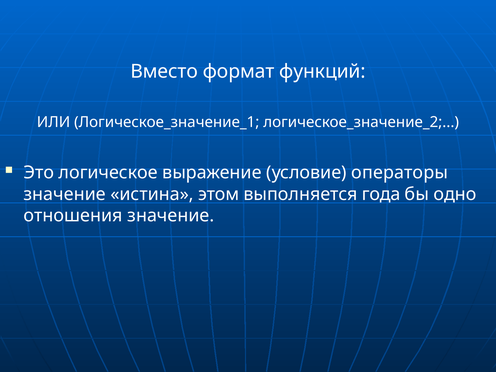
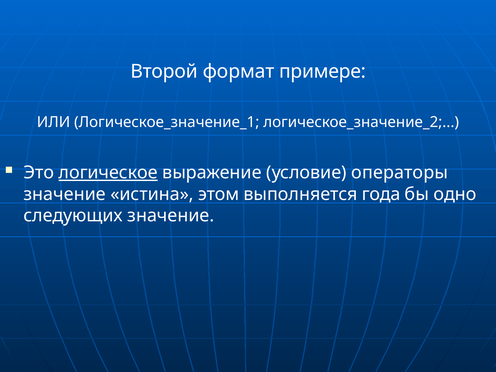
Вместо: Вместо -> Второй
функций: функций -> примере
логическое underline: none -> present
отношения: отношения -> следующих
